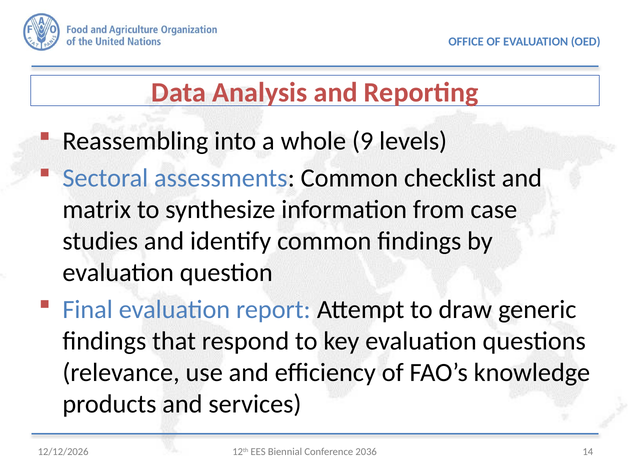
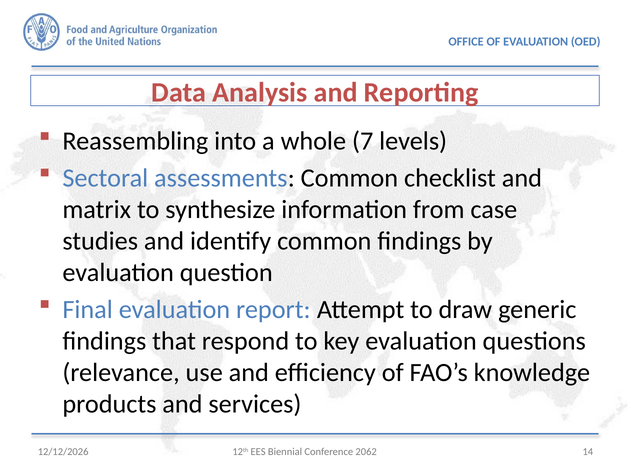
9: 9 -> 7
2036: 2036 -> 2062
